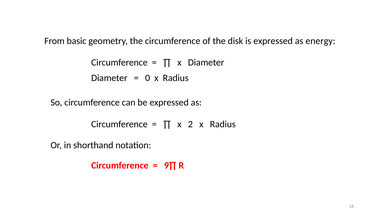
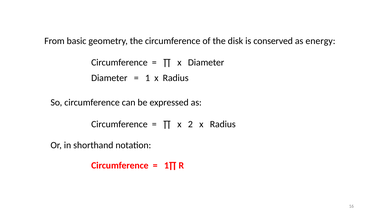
is expressed: expressed -> conserved
0: 0 -> 1
9∏: 9∏ -> 1∏
